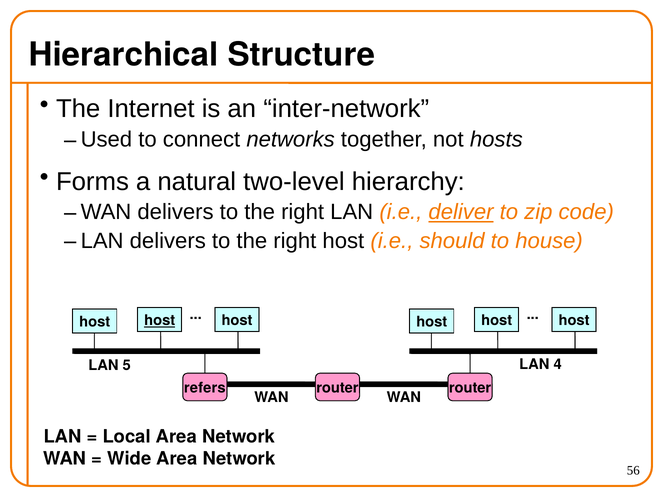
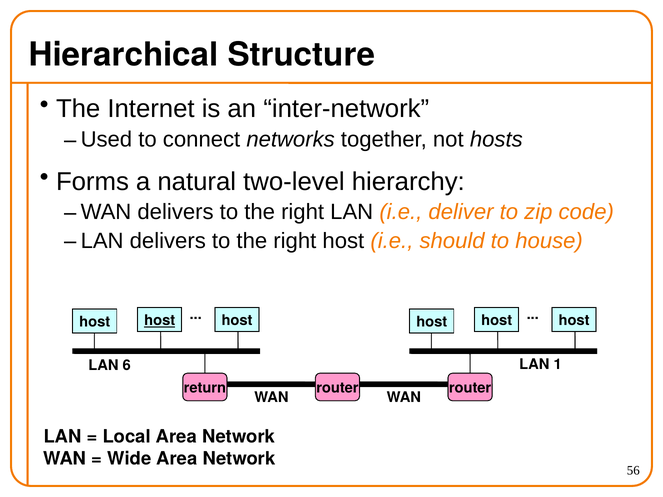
deliver underline: present -> none
4: 4 -> 1
5: 5 -> 6
refers: refers -> return
